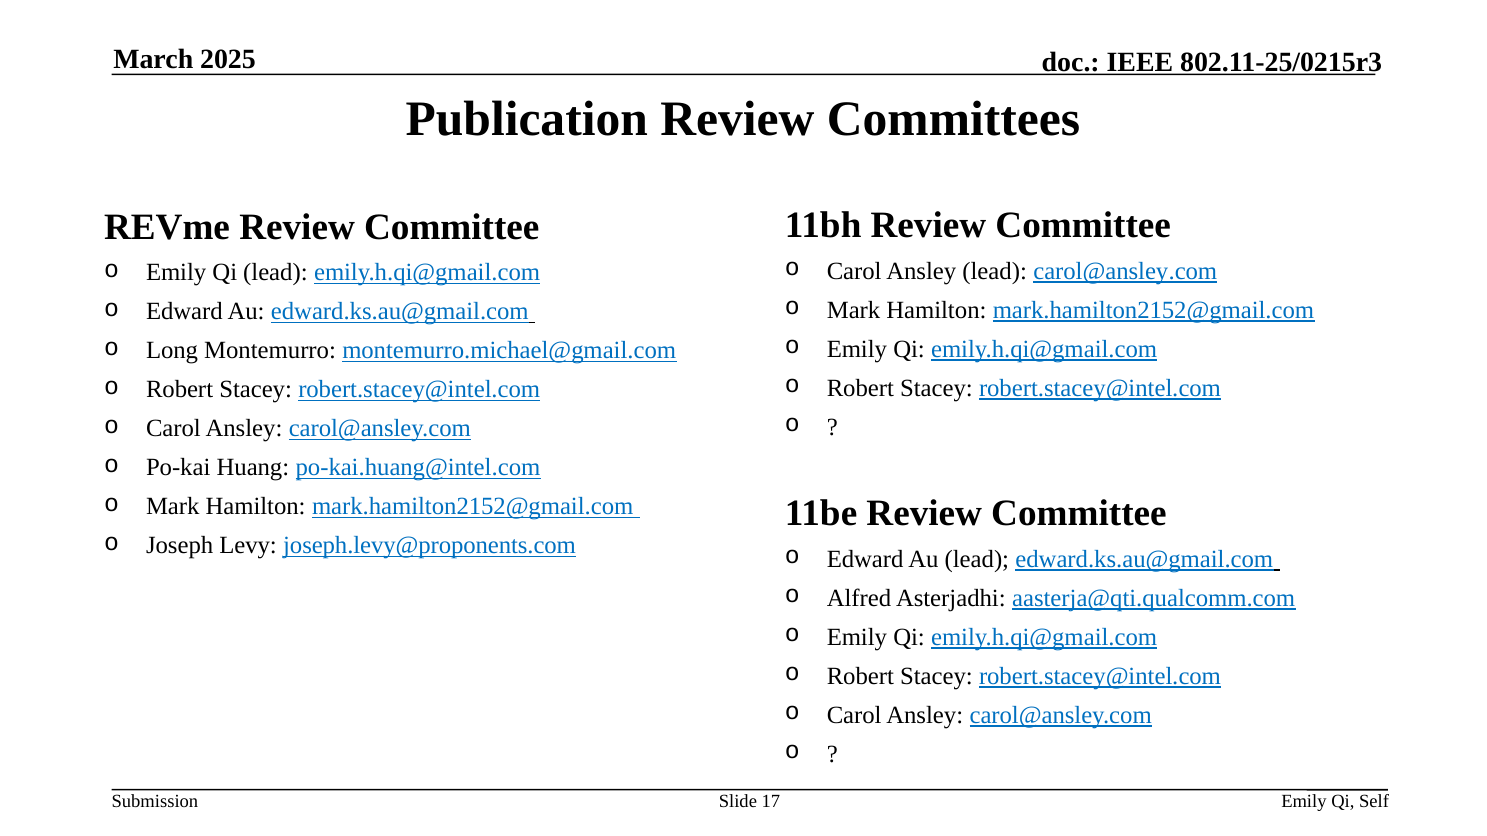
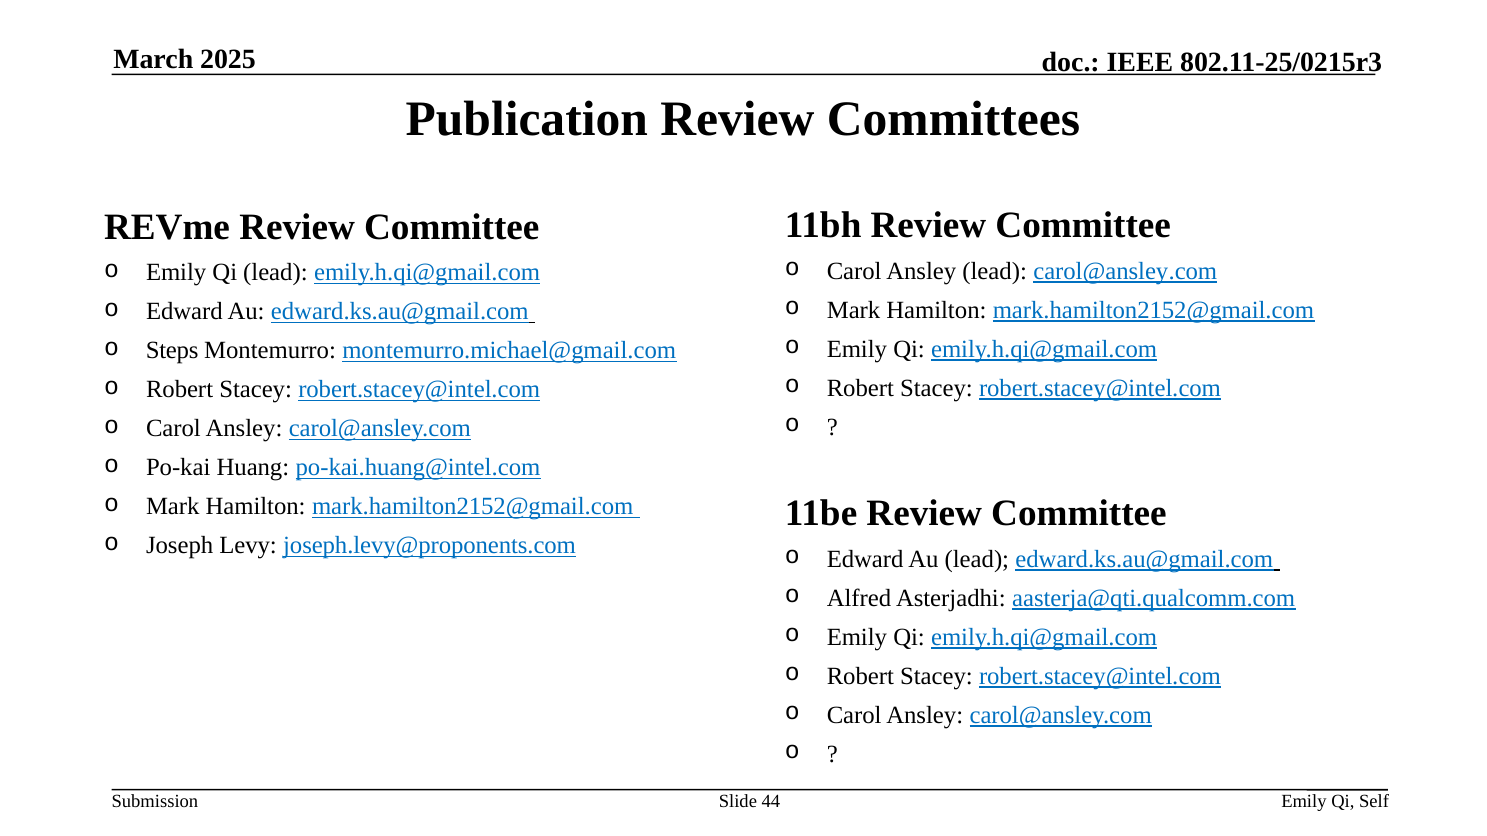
Long: Long -> Steps
17: 17 -> 44
